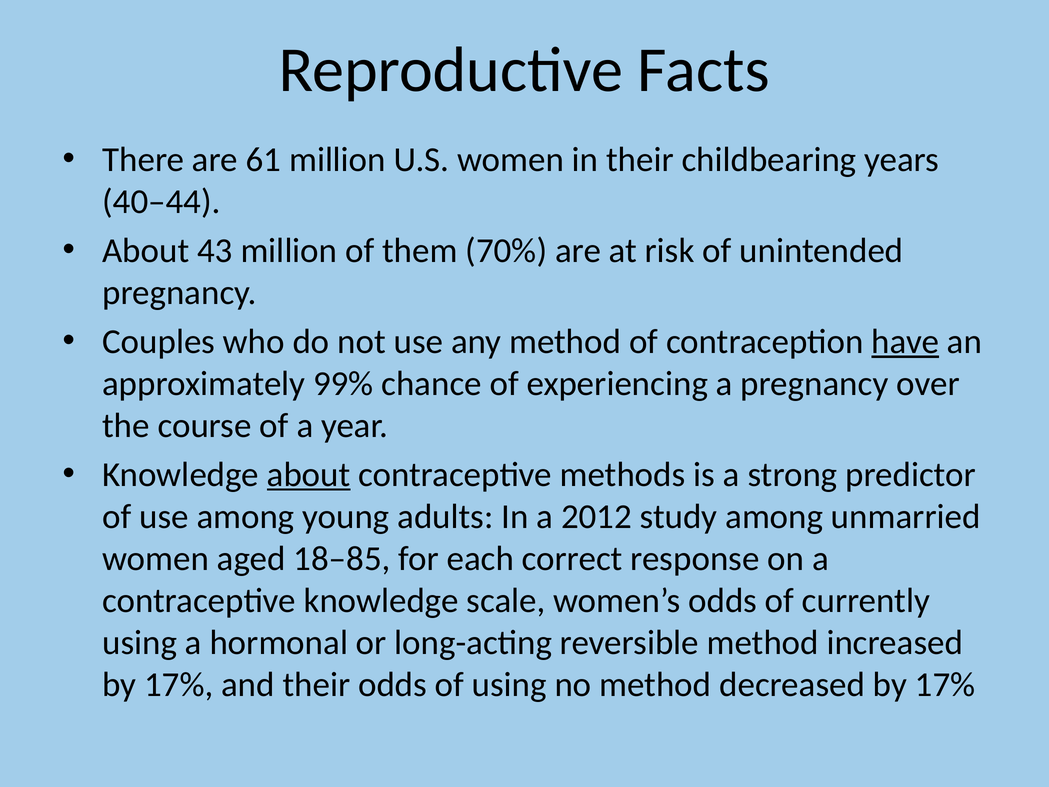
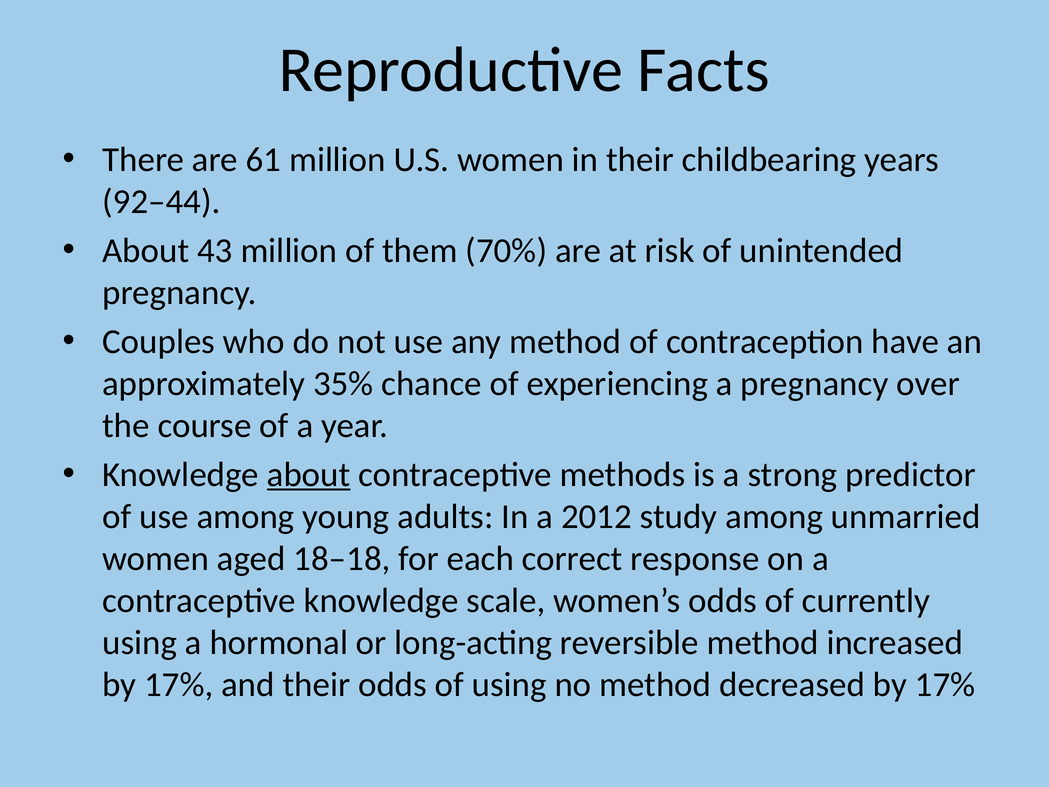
40–44: 40–44 -> 92–44
have underline: present -> none
99%: 99% -> 35%
18–85: 18–85 -> 18–18
